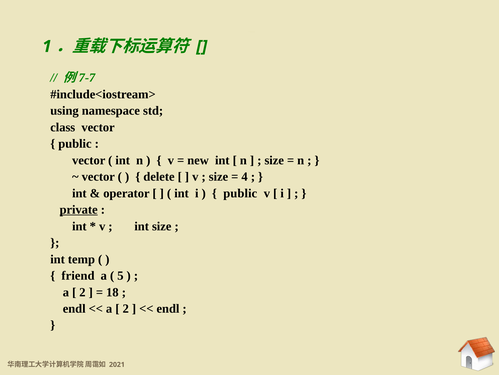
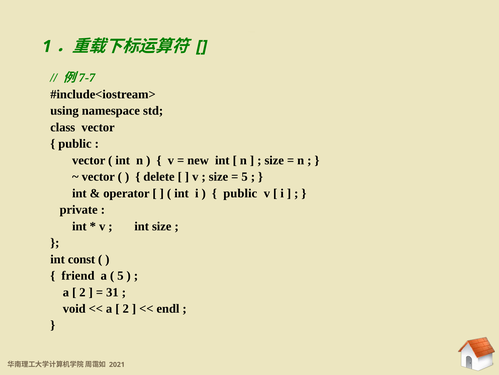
4 at (245, 176): 4 -> 5
private underline: present -> none
temp: temp -> const
18: 18 -> 31
endl at (74, 308): endl -> void
